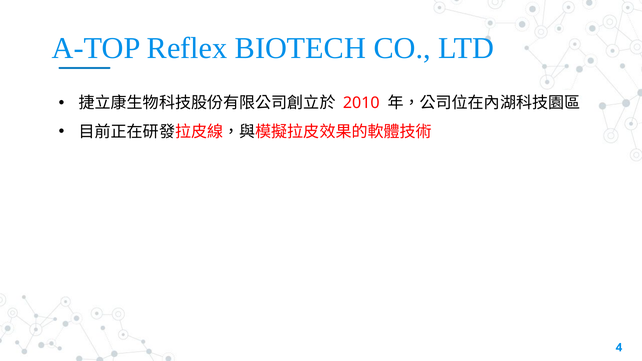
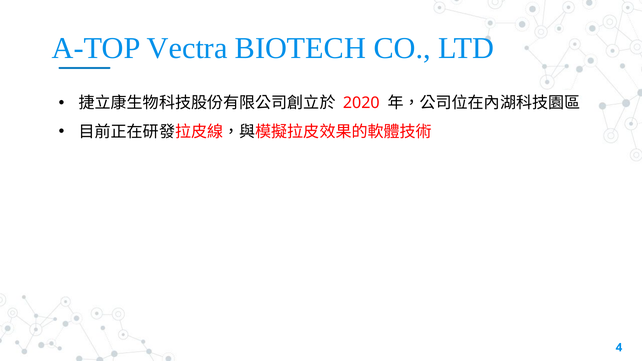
Reflex: Reflex -> Vectra
2010: 2010 -> 2020
